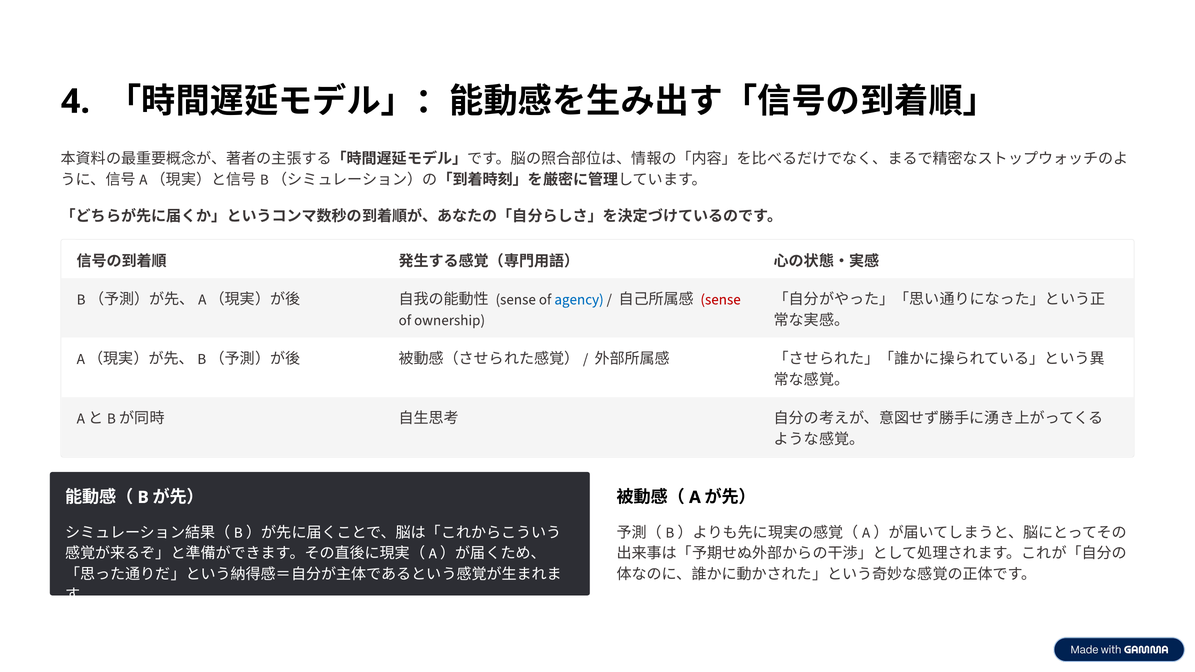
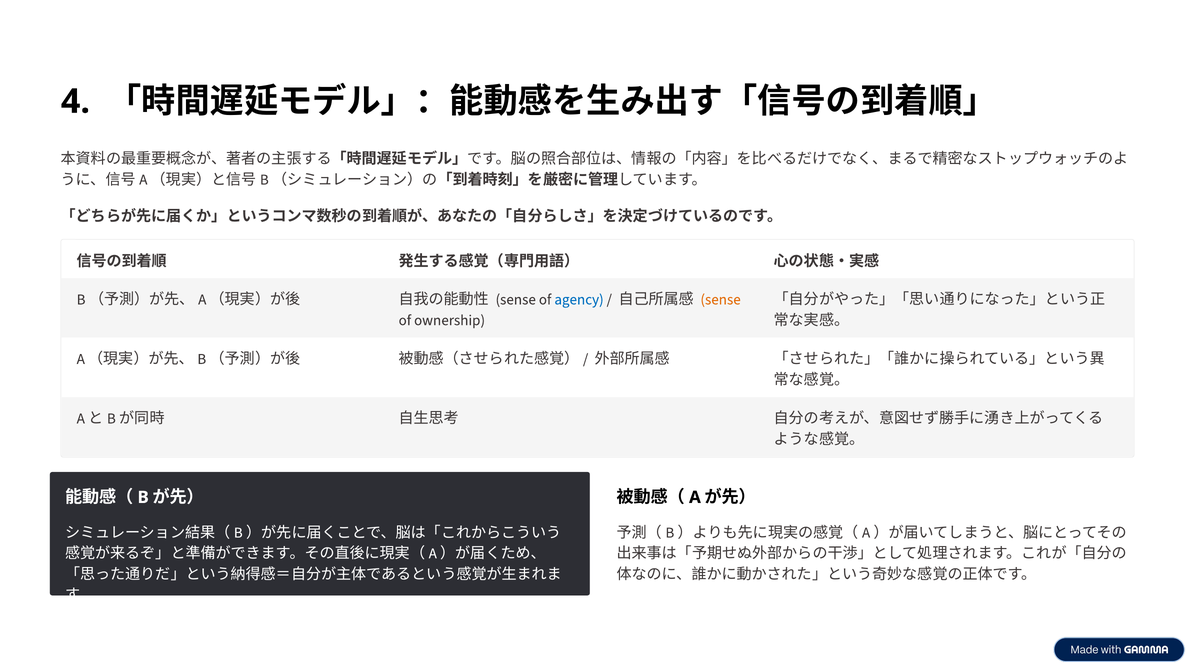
sense at (721, 300) colour: red -> orange
